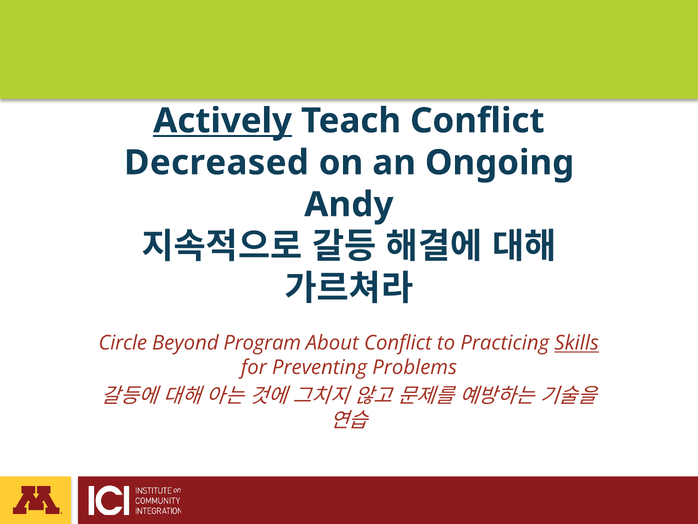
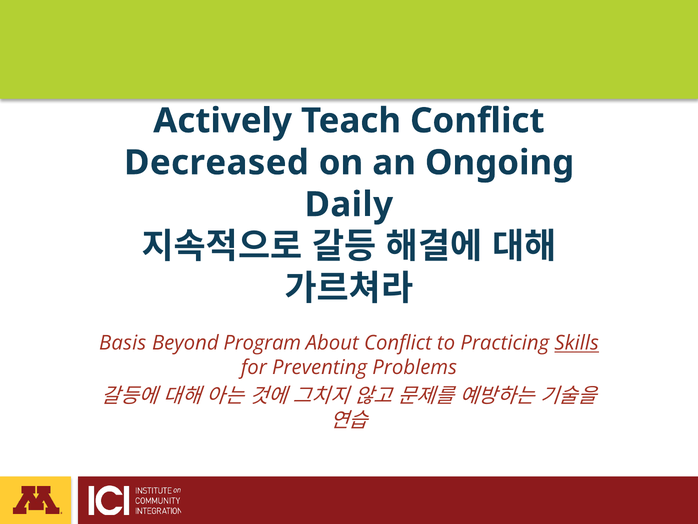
Actively underline: present -> none
Andy: Andy -> Daily
Circle: Circle -> Basis
